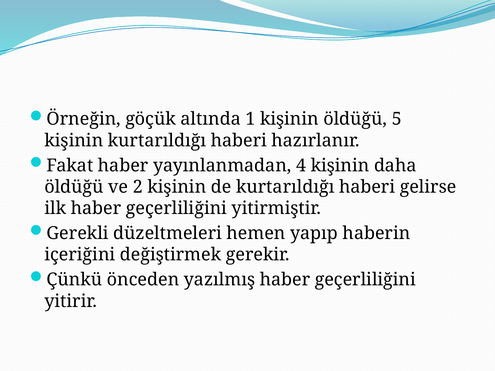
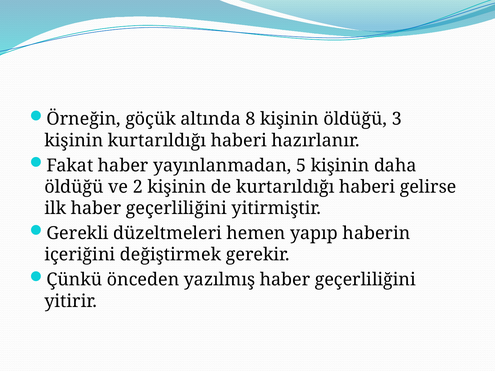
1: 1 -> 8
5: 5 -> 3
4: 4 -> 5
